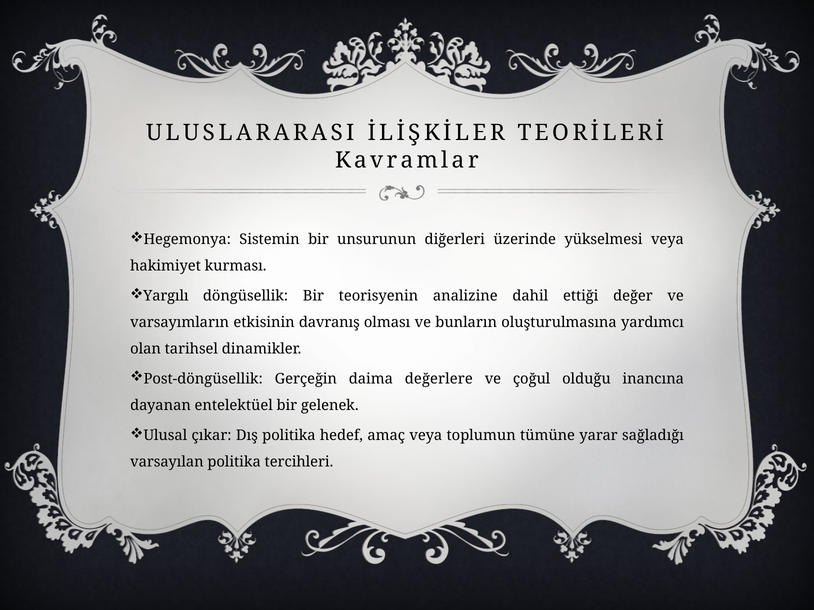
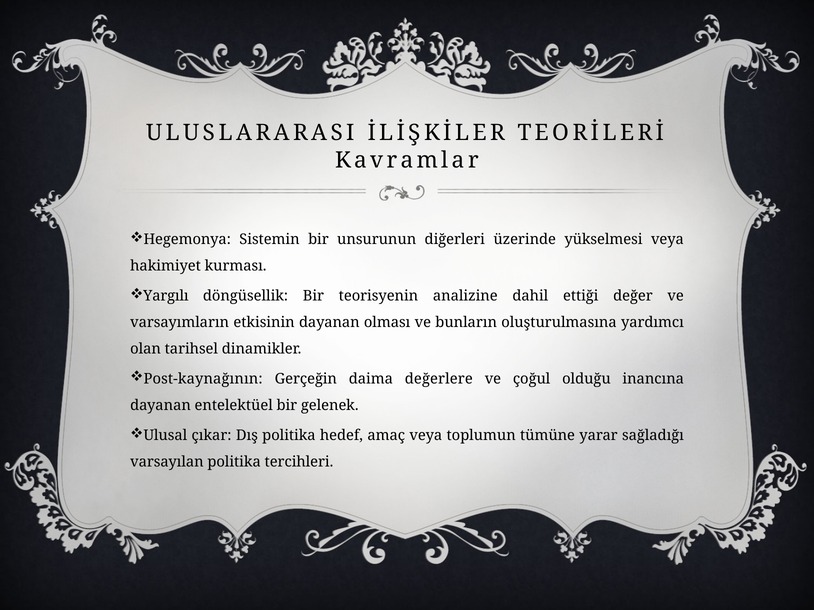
etkisinin davranış: davranış -> dayanan
Post-döngüsellik: Post-döngüsellik -> Post-kaynağının
